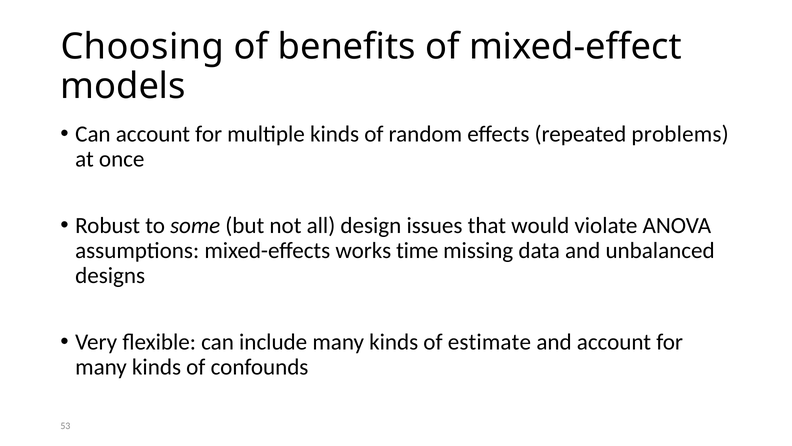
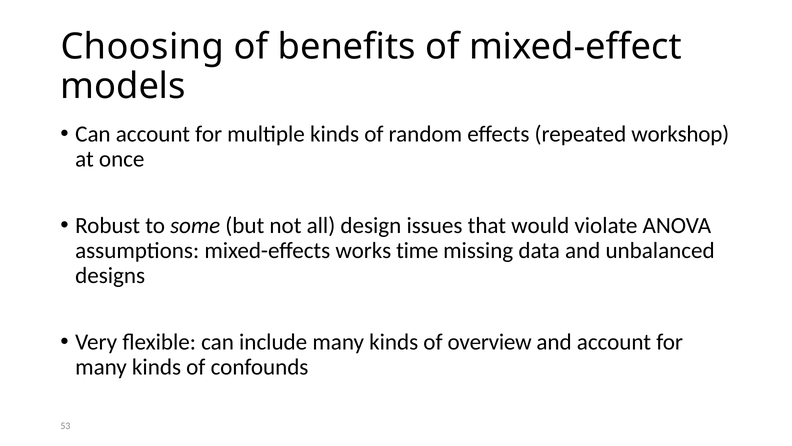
problems: problems -> workshop
estimate: estimate -> overview
